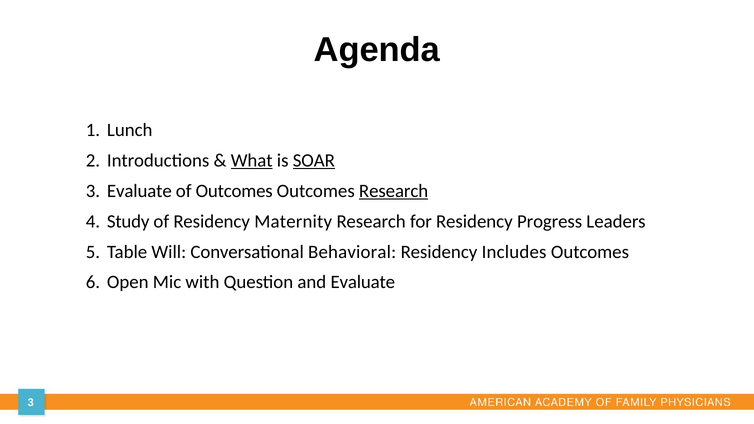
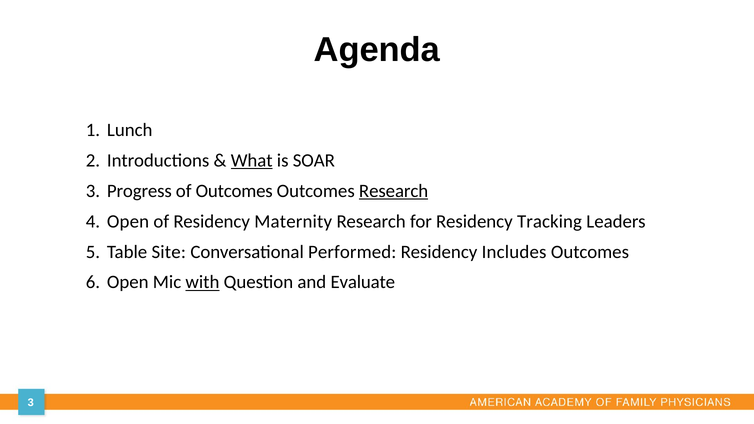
SOAR underline: present -> none
3 Evaluate: Evaluate -> Progress
Study at (128, 221): Study -> Open
Progress: Progress -> Tracking
Will: Will -> Site
Behavioral: Behavioral -> Performed
with underline: none -> present
